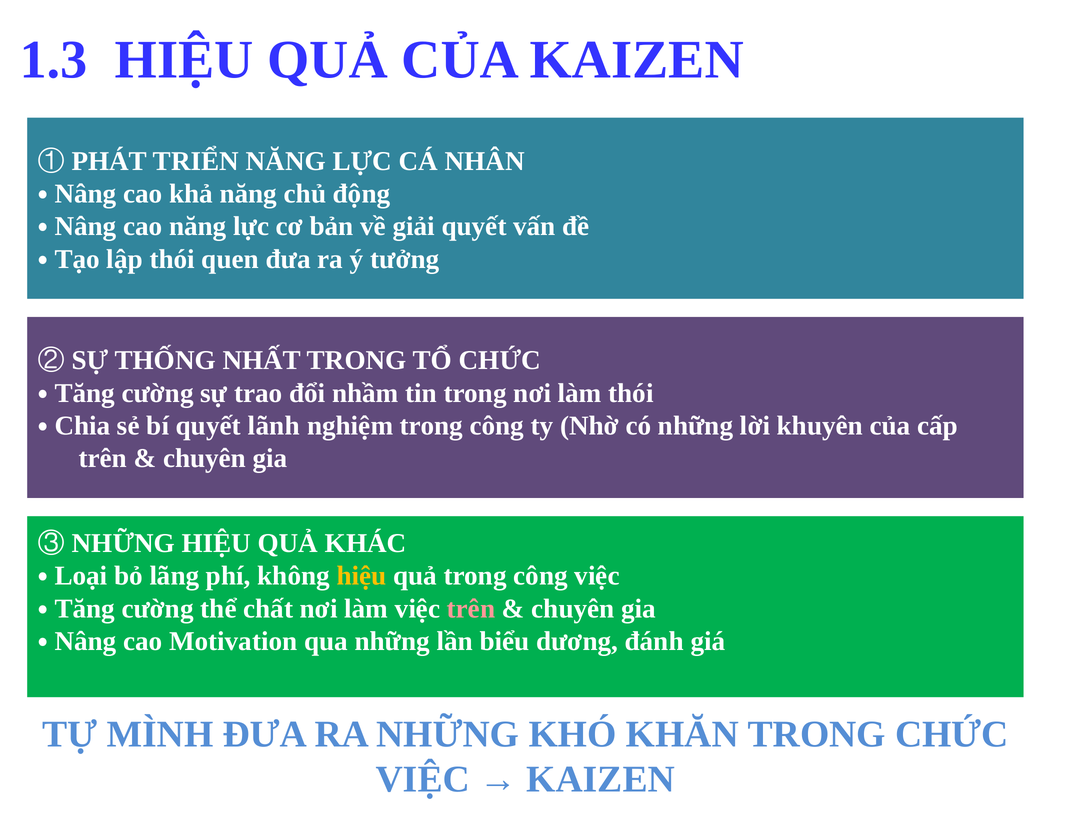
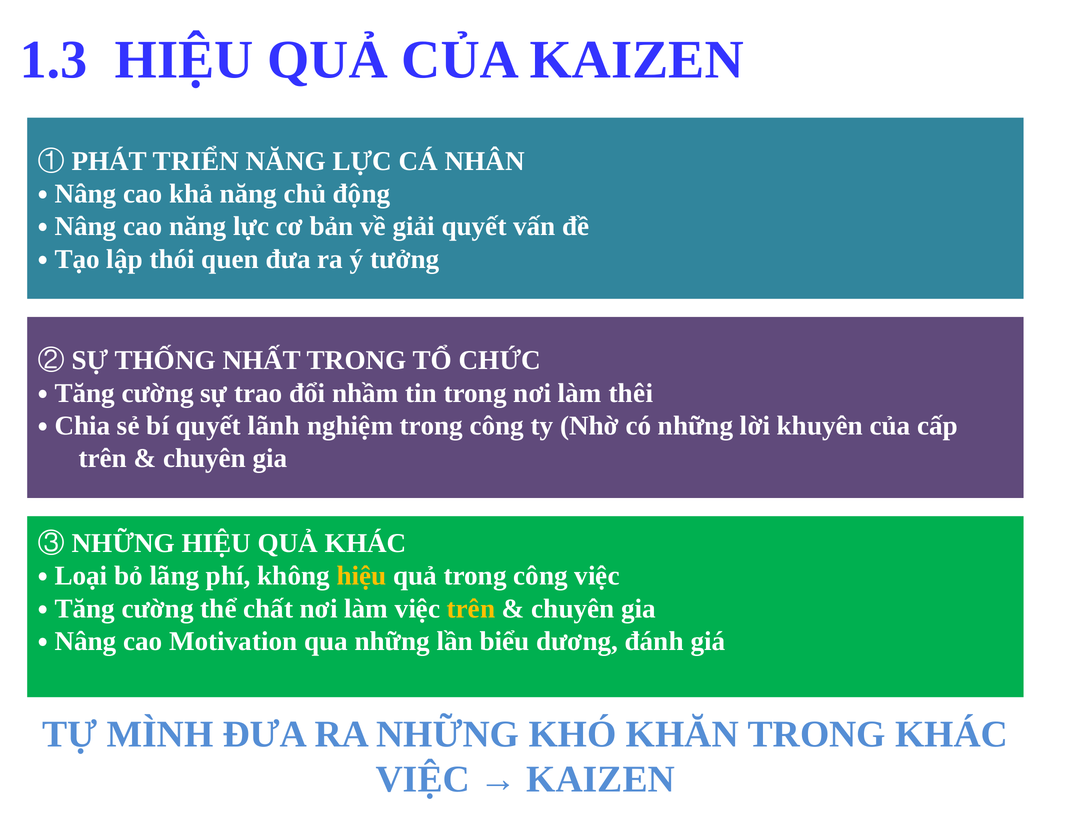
làm thói: thói -> thêi
trên at (471, 609) colour: pink -> yellow
TRONG CHỨC: CHỨC -> KHÁC
